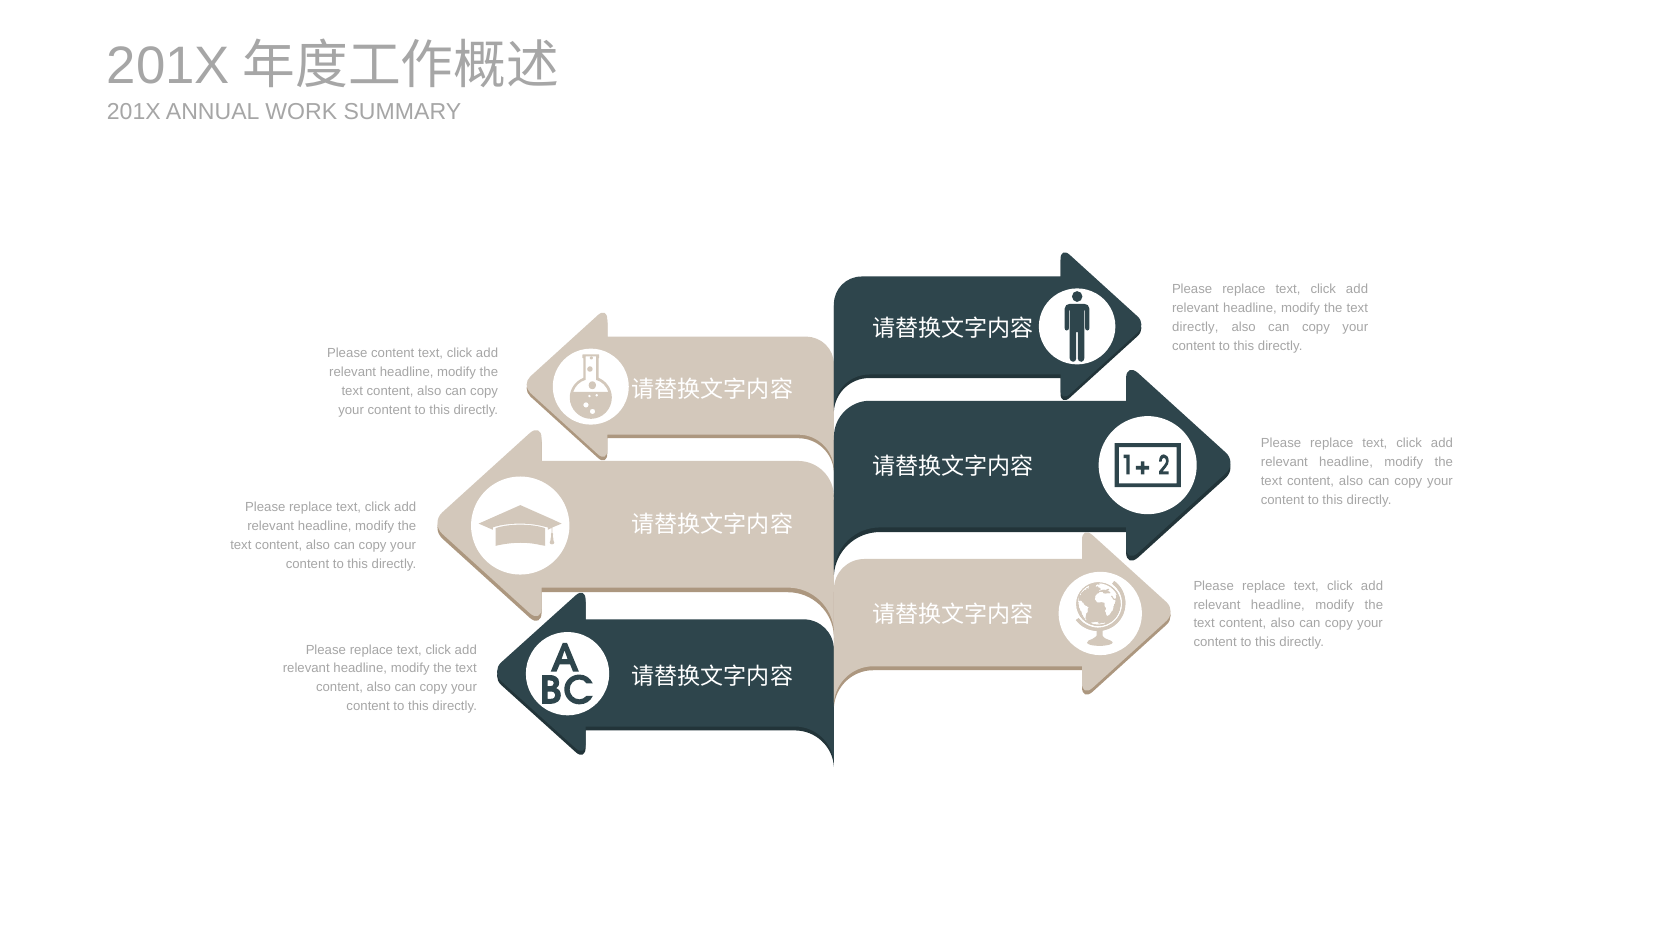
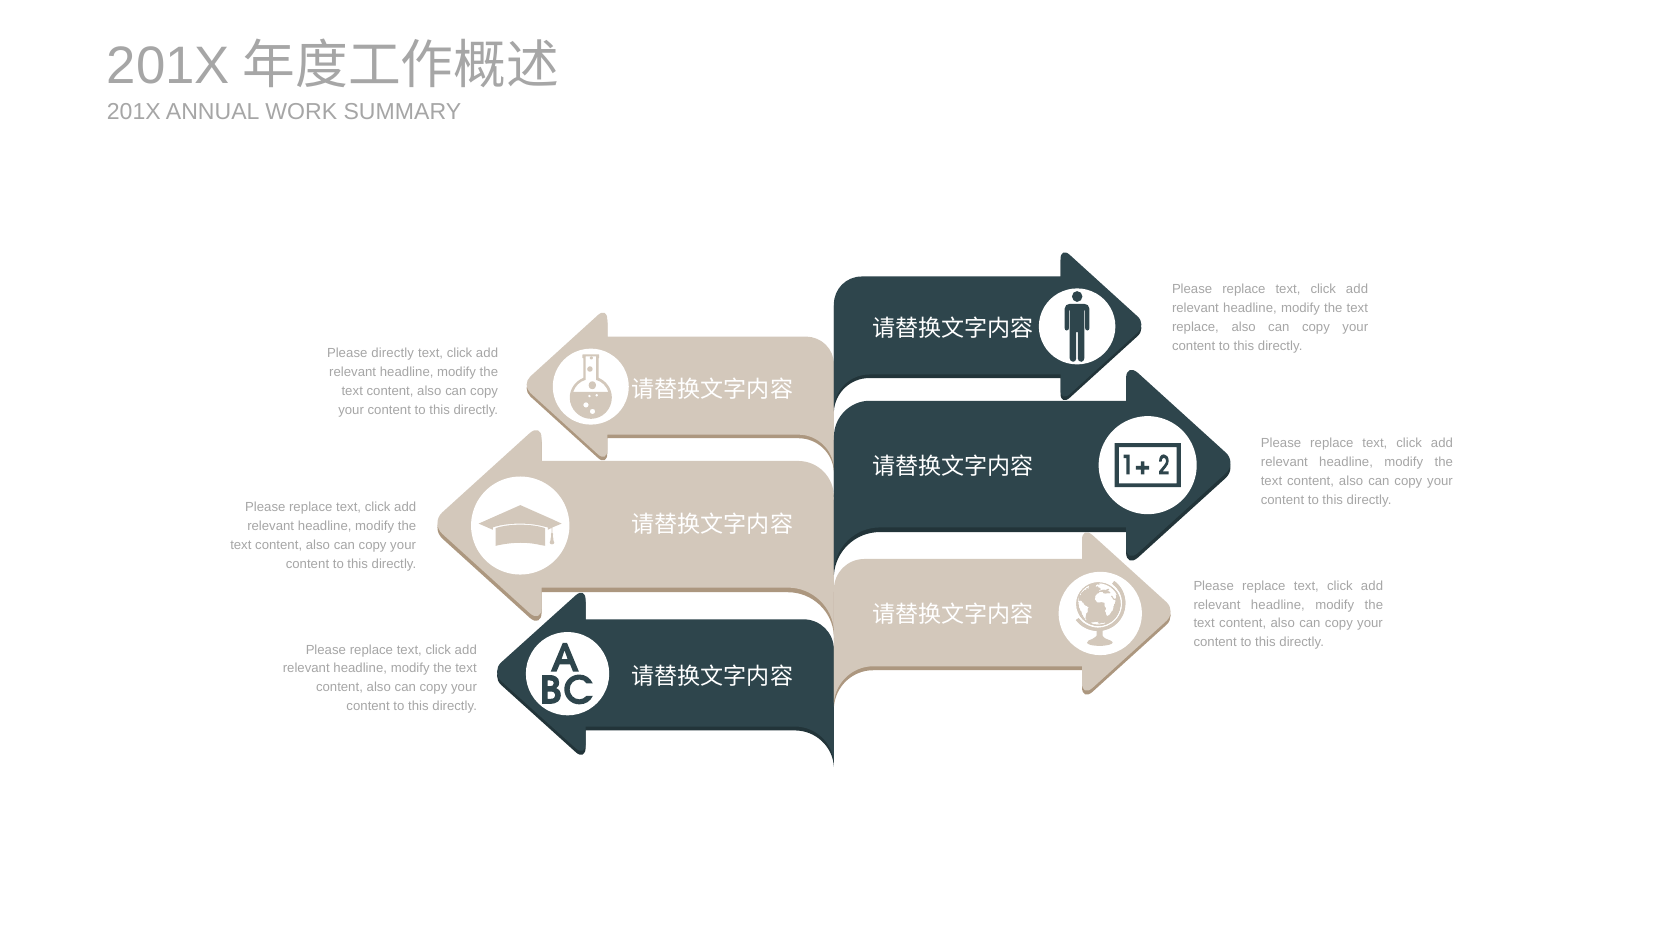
directly at (1195, 327): directly -> replace
Please content: content -> directly
